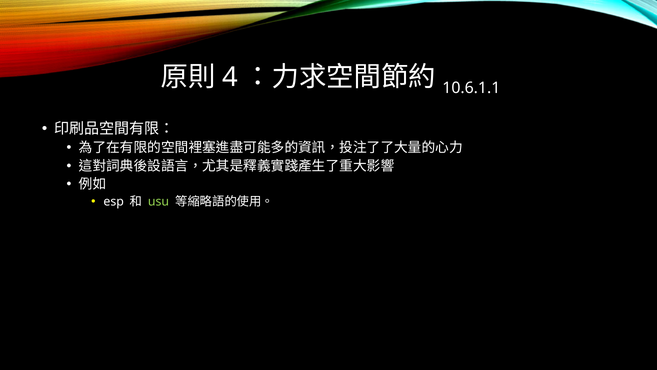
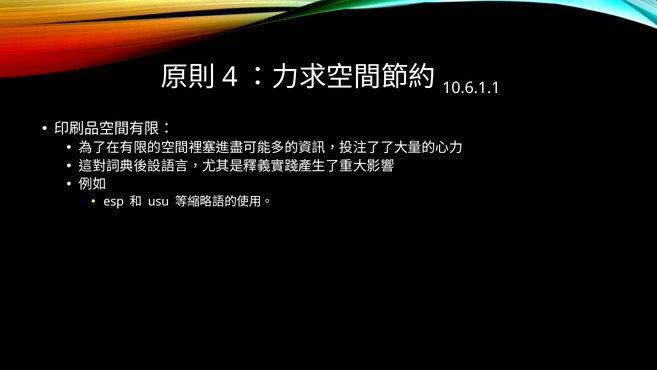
usu colour: light green -> white
